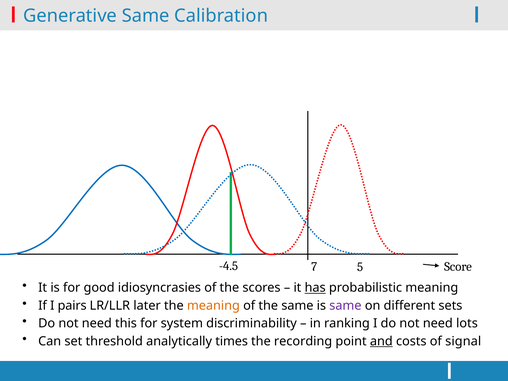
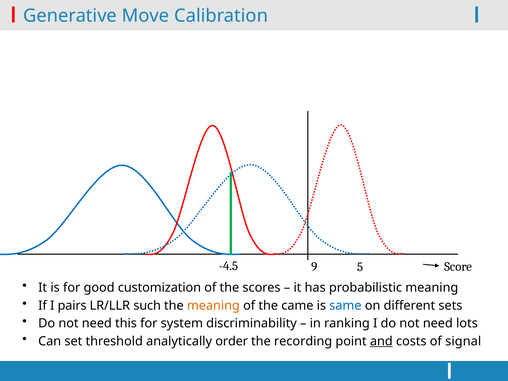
Generative Same: Same -> Move
7: 7 -> 9
idiosyncrasies: idiosyncrasies -> customization
has underline: present -> none
later: later -> such
the same: same -> came
same at (345, 306) colour: purple -> blue
times: times -> order
